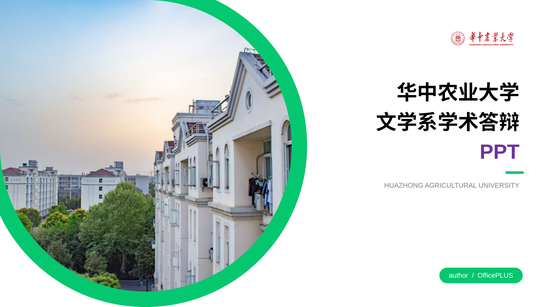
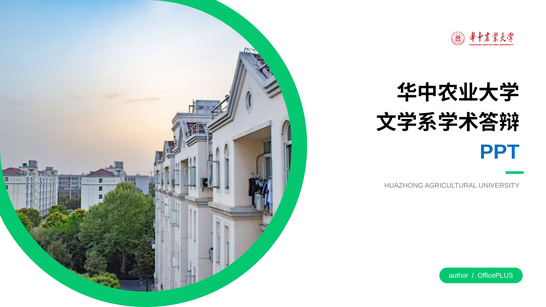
PPT colour: purple -> blue
